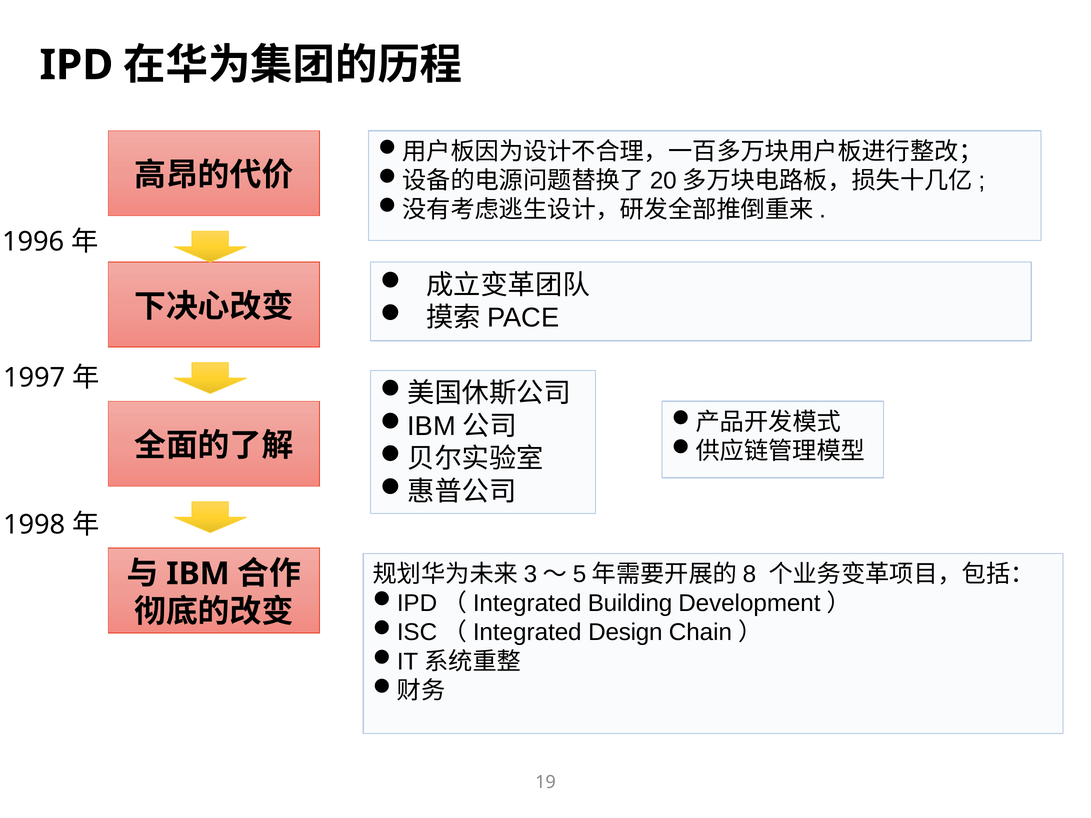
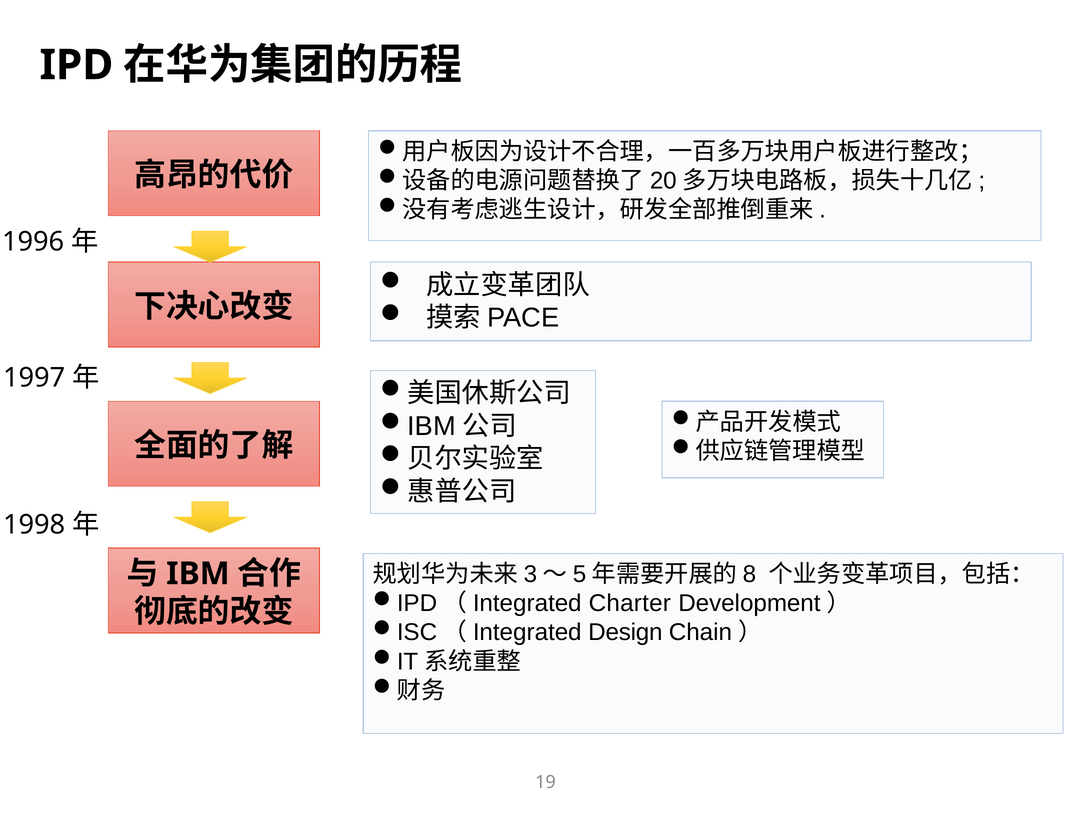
Building: Building -> Charter
